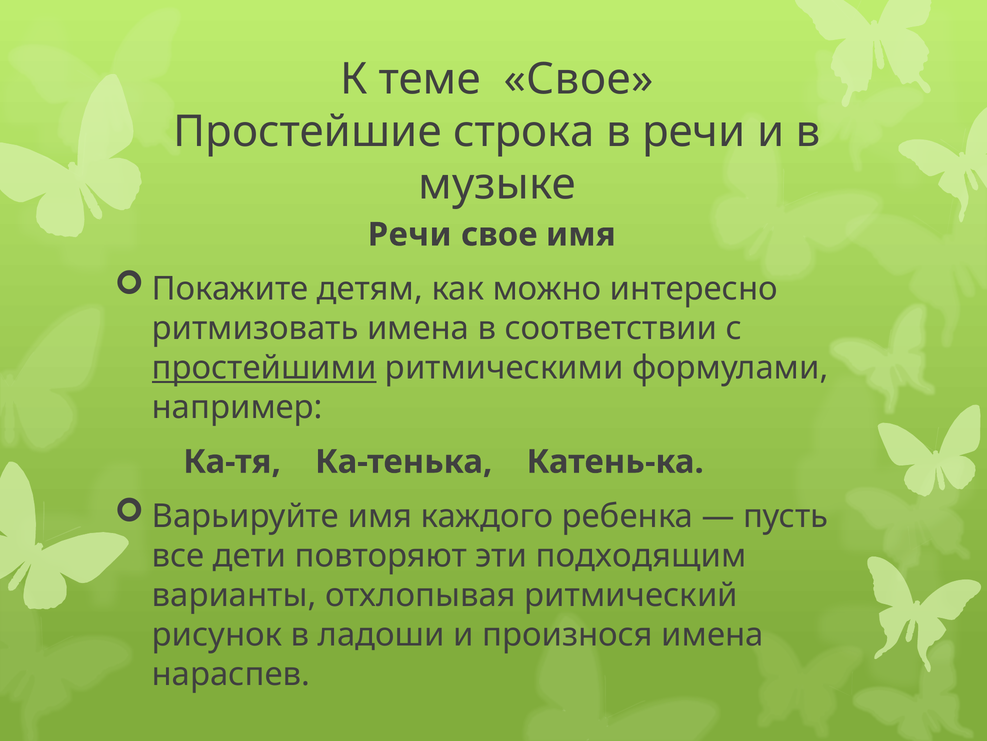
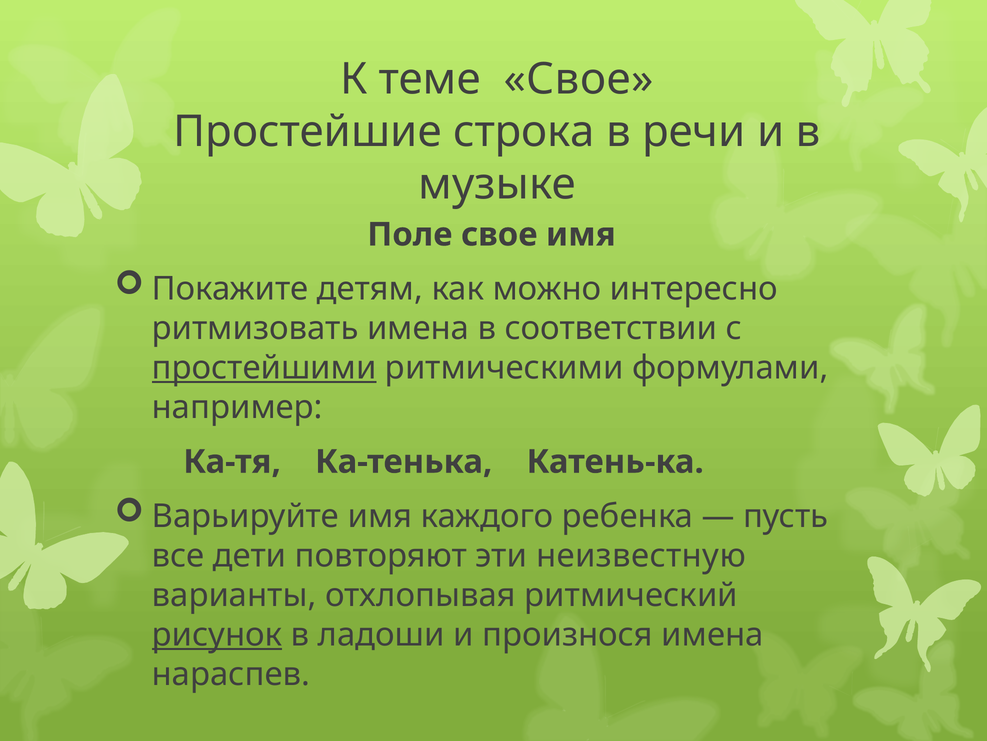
Речи at (410, 234): Речи -> Поле
подходящим: подходящим -> неизвестную
рисунок underline: none -> present
